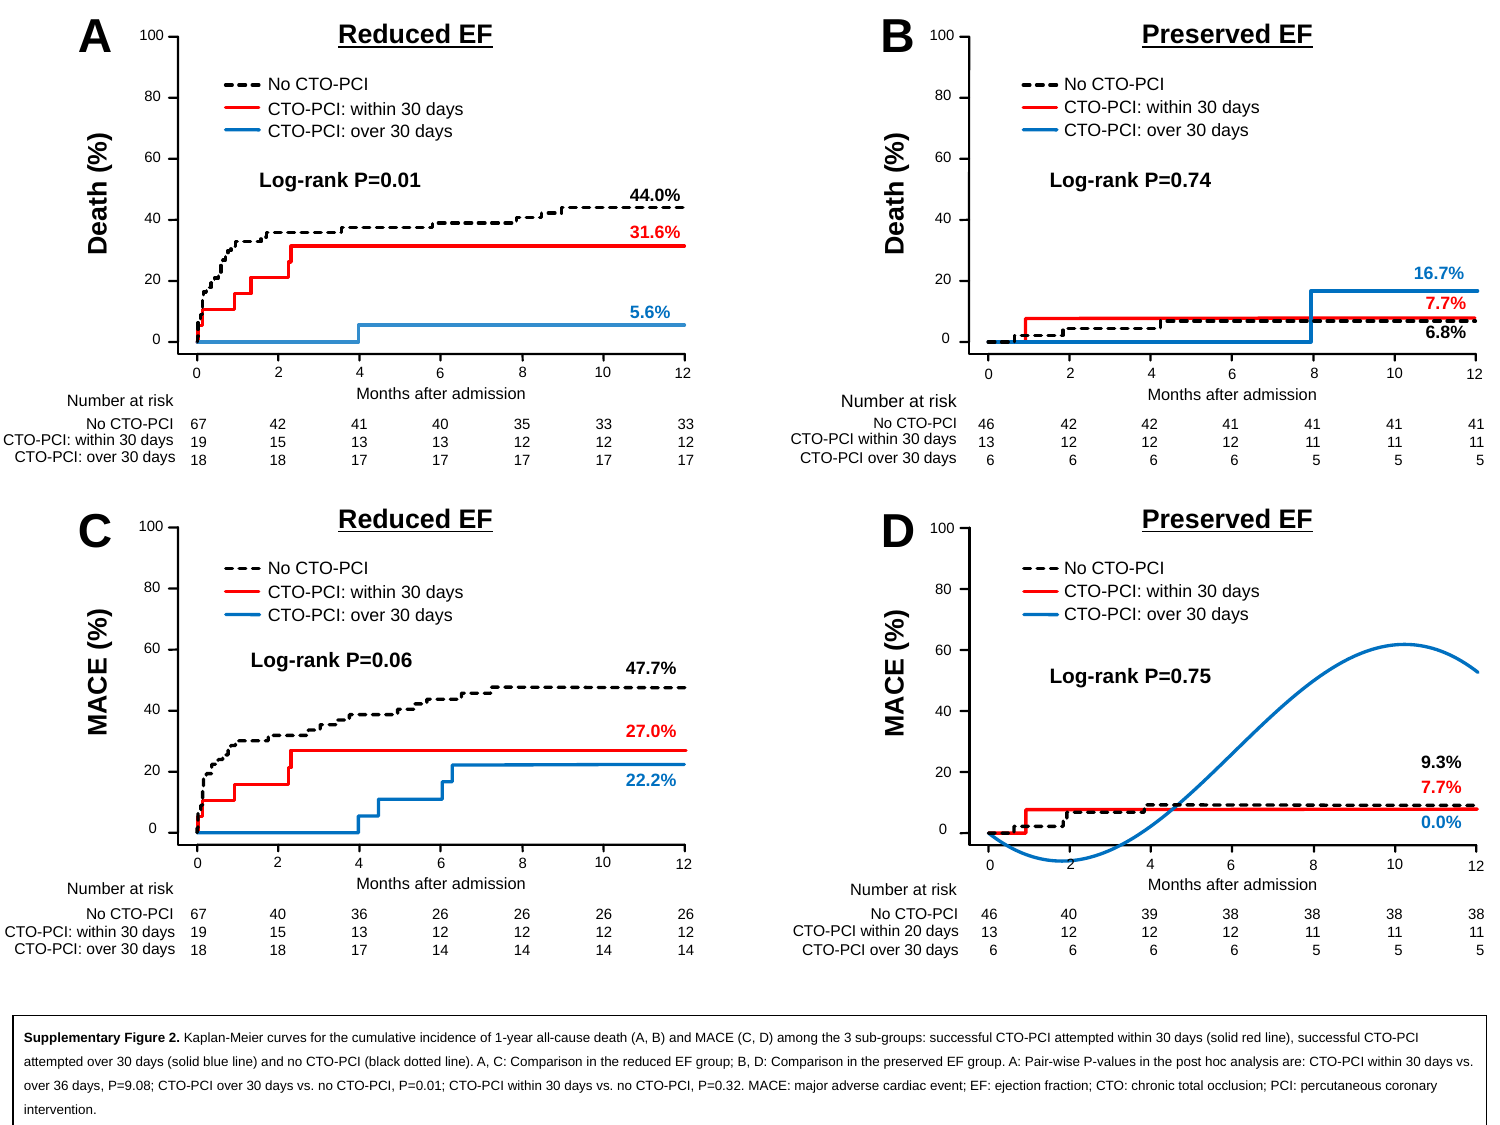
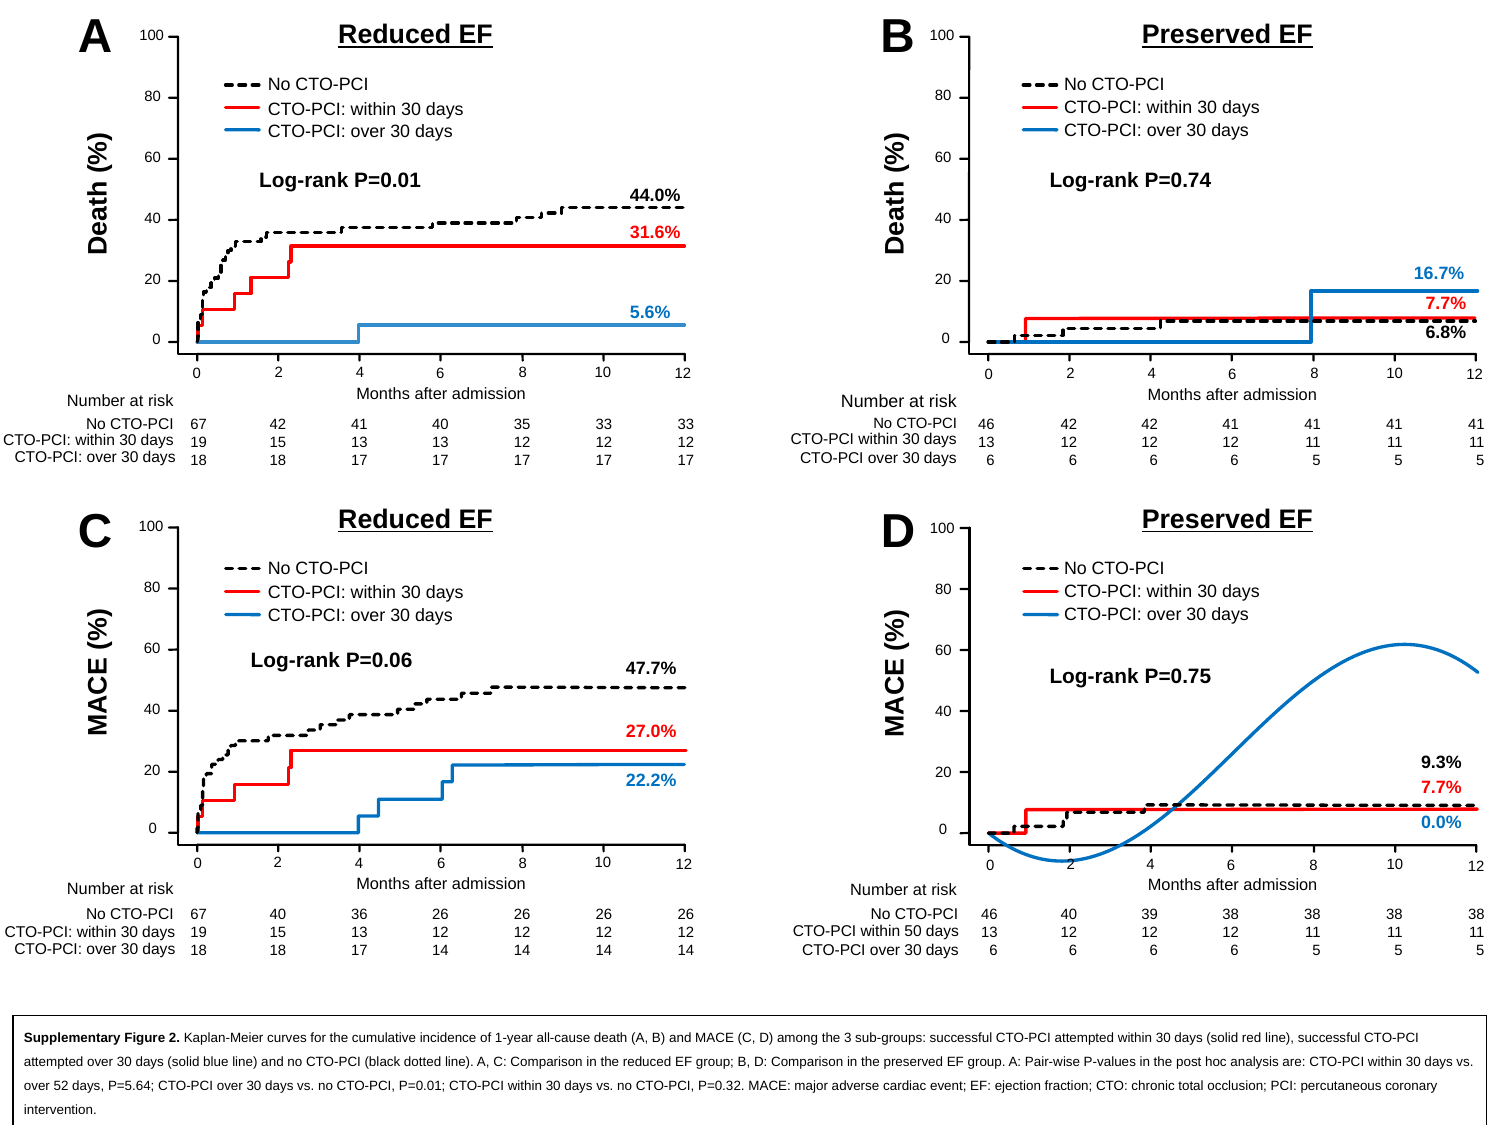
within 20: 20 -> 50
over 36: 36 -> 52
P=9.08: P=9.08 -> P=5.64
